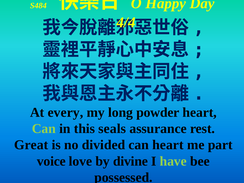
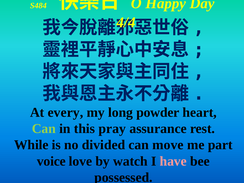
seals: seals -> pray
Great: Great -> While
can heart: heart -> move
divine: divine -> watch
have colour: light green -> pink
